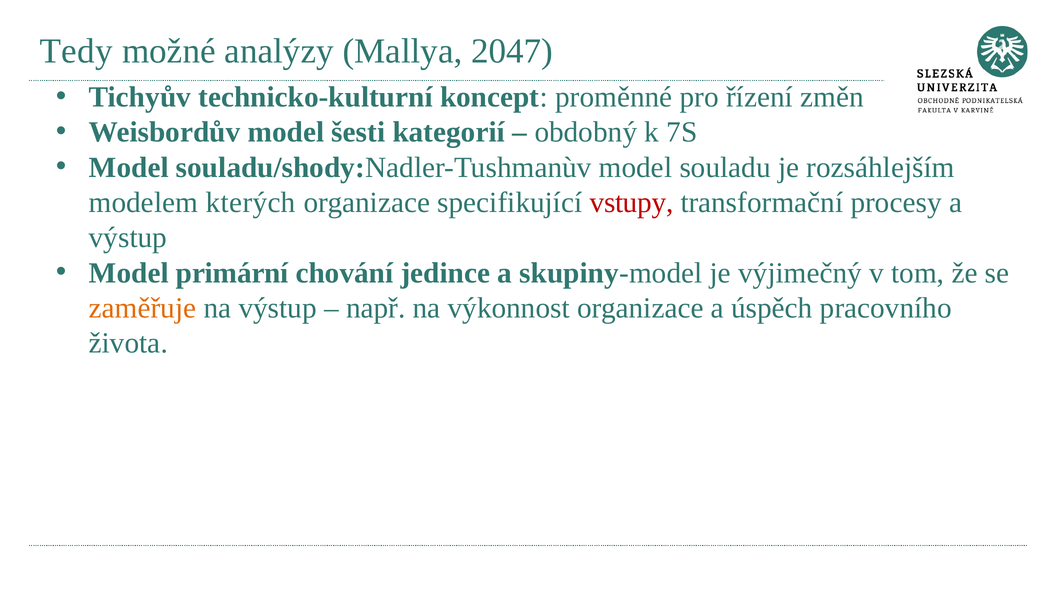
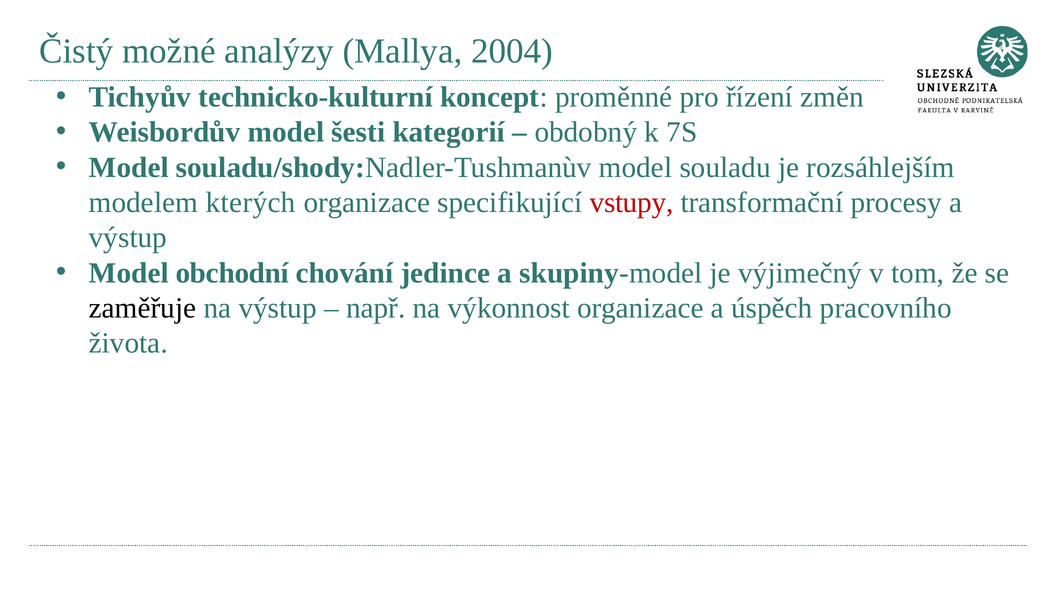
Tedy: Tedy -> Čistý
2047: 2047 -> 2004
primární: primární -> obchodní
zaměřuje colour: orange -> black
